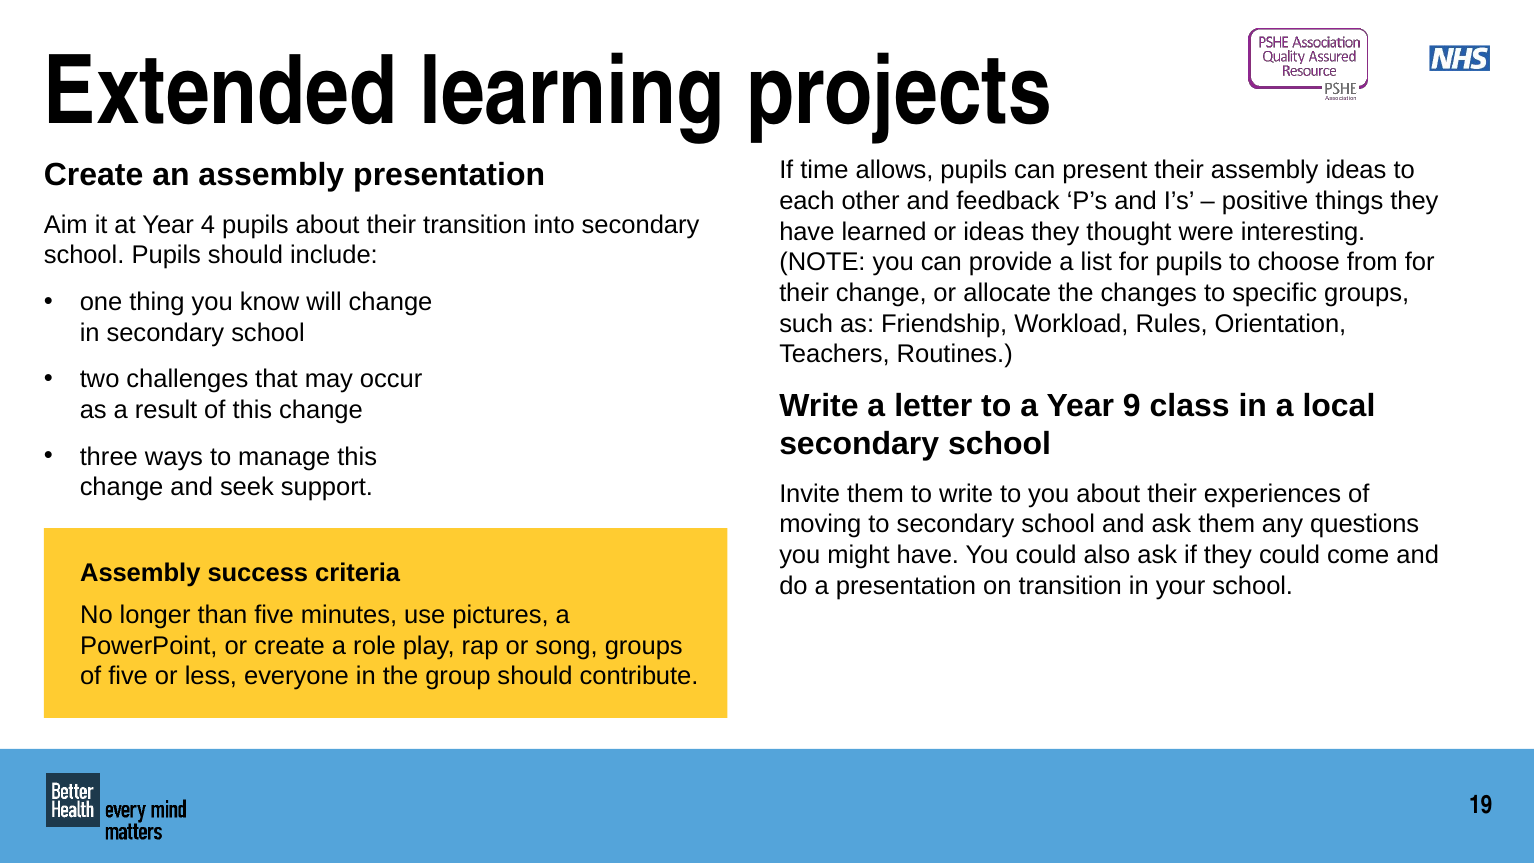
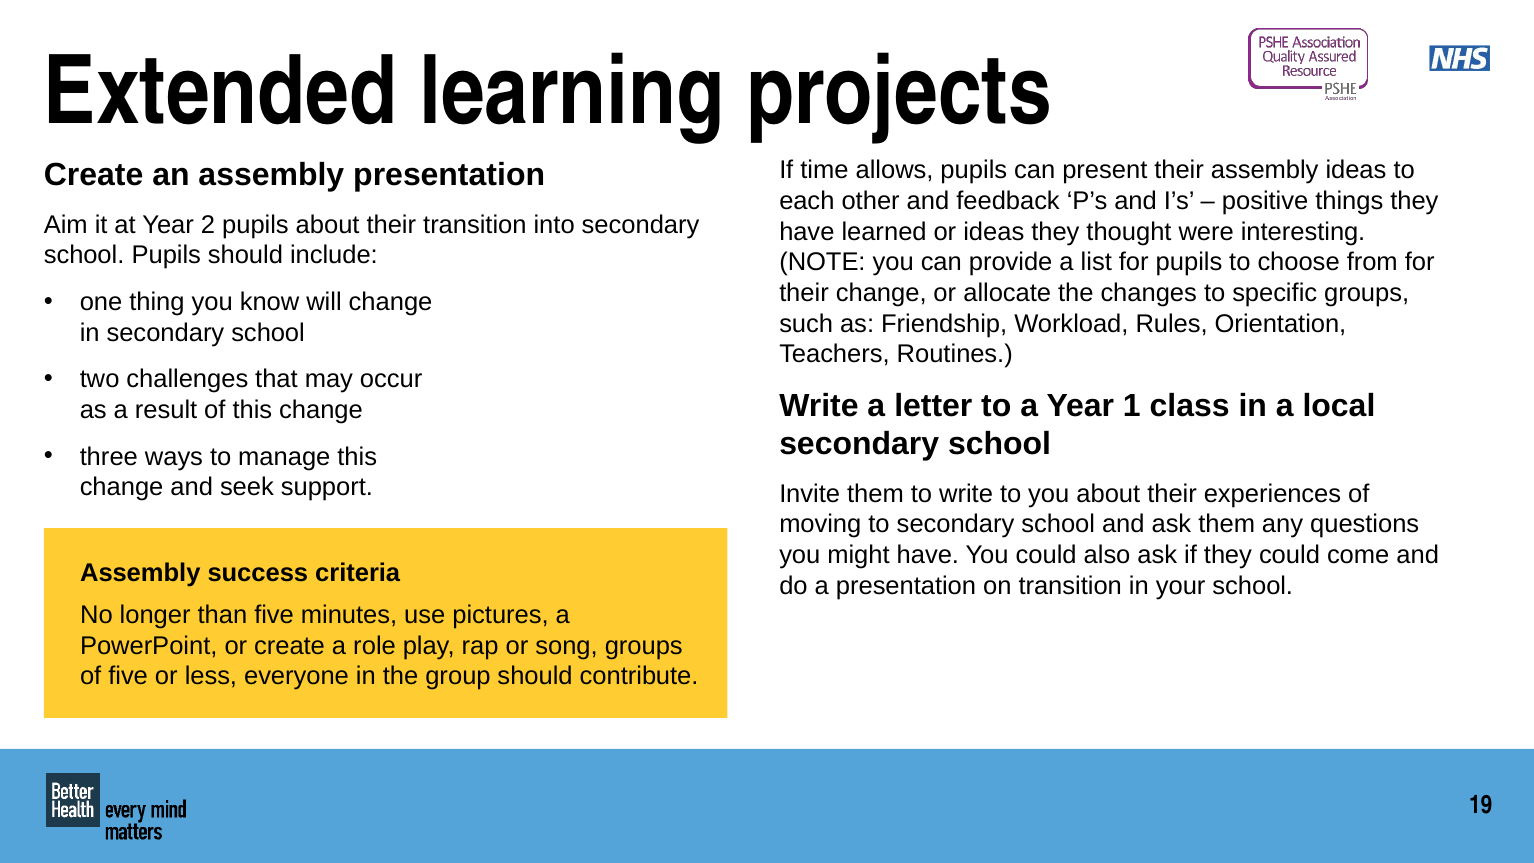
4: 4 -> 2
9: 9 -> 1
